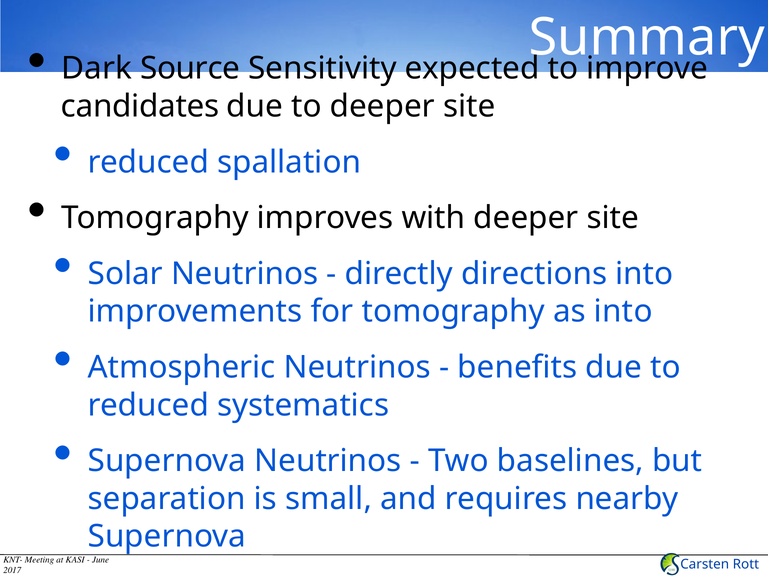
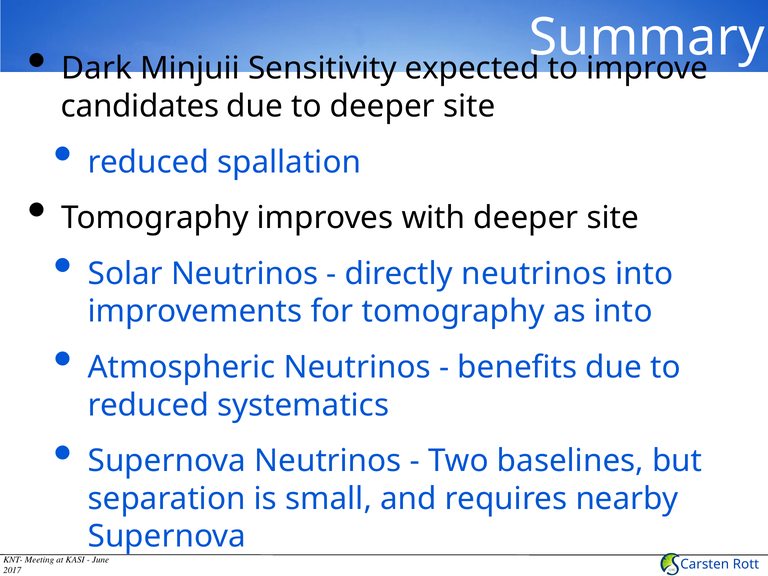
Source: Source -> Minjuii
directly directions: directions -> neutrinos
